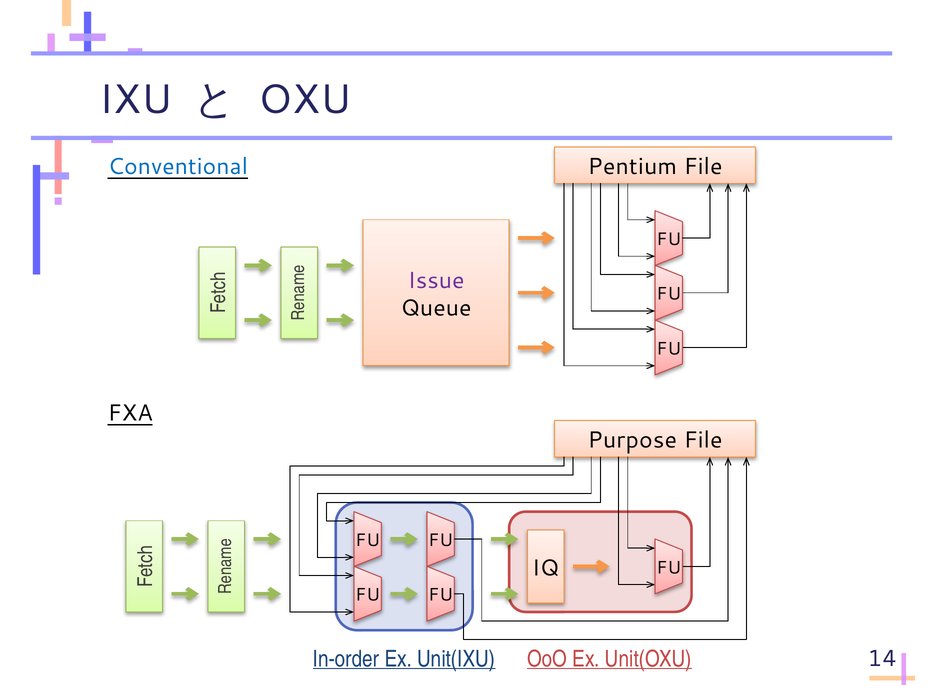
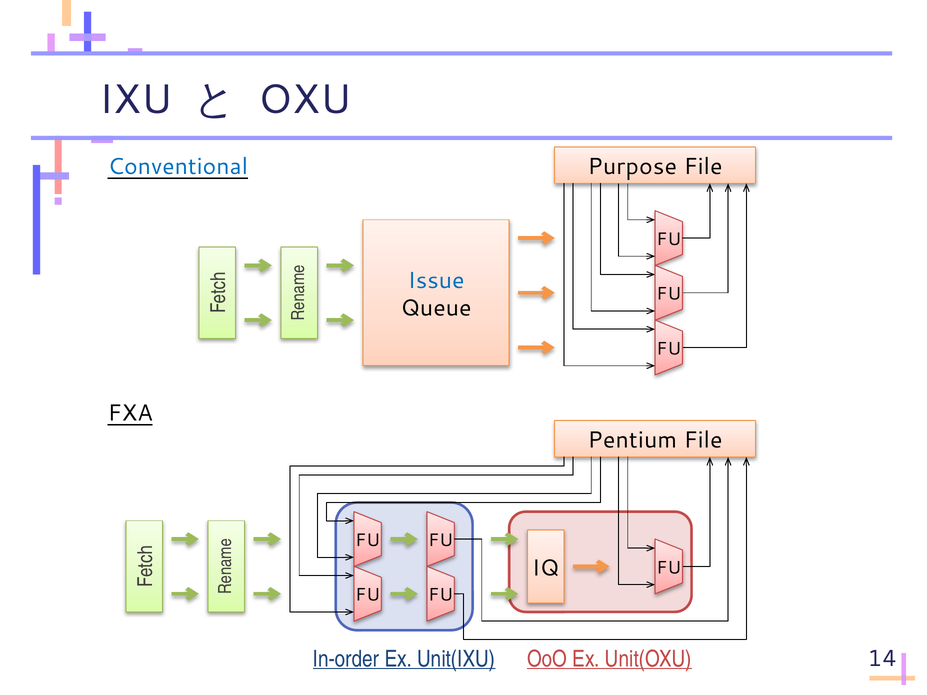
Pentium: Pentium -> Purpose
Issue colour: purple -> blue
Purpose: Purpose -> Pentium
